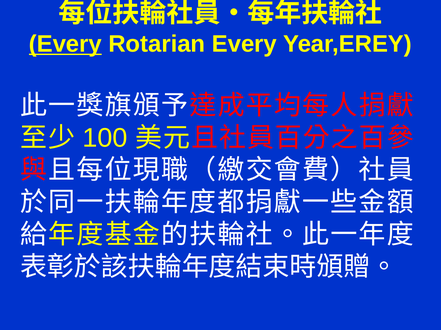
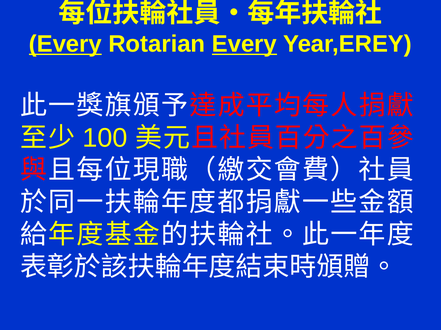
Every at (244, 44) underline: none -> present
